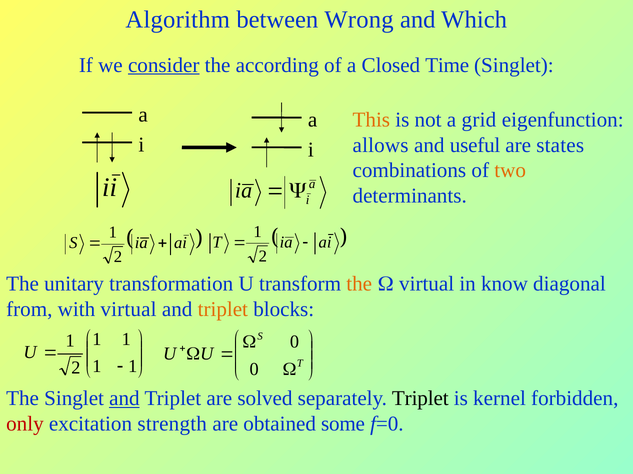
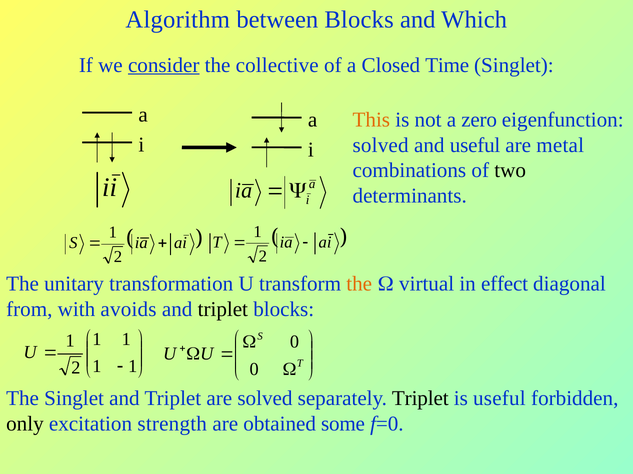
between Wrong: Wrong -> Blocks
according: according -> collective
grid: grid -> zero
allows at (381, 145): allows -> solved
states: states -> metal
two colour: orange -> black
know: know -> effect
with virtual: virtual -> avoids
triplet at (223, 310) colour: orange -> black
and at (124, 399) underline: present -> none
is kernel: kernel -> useful
only colour: red -> black
